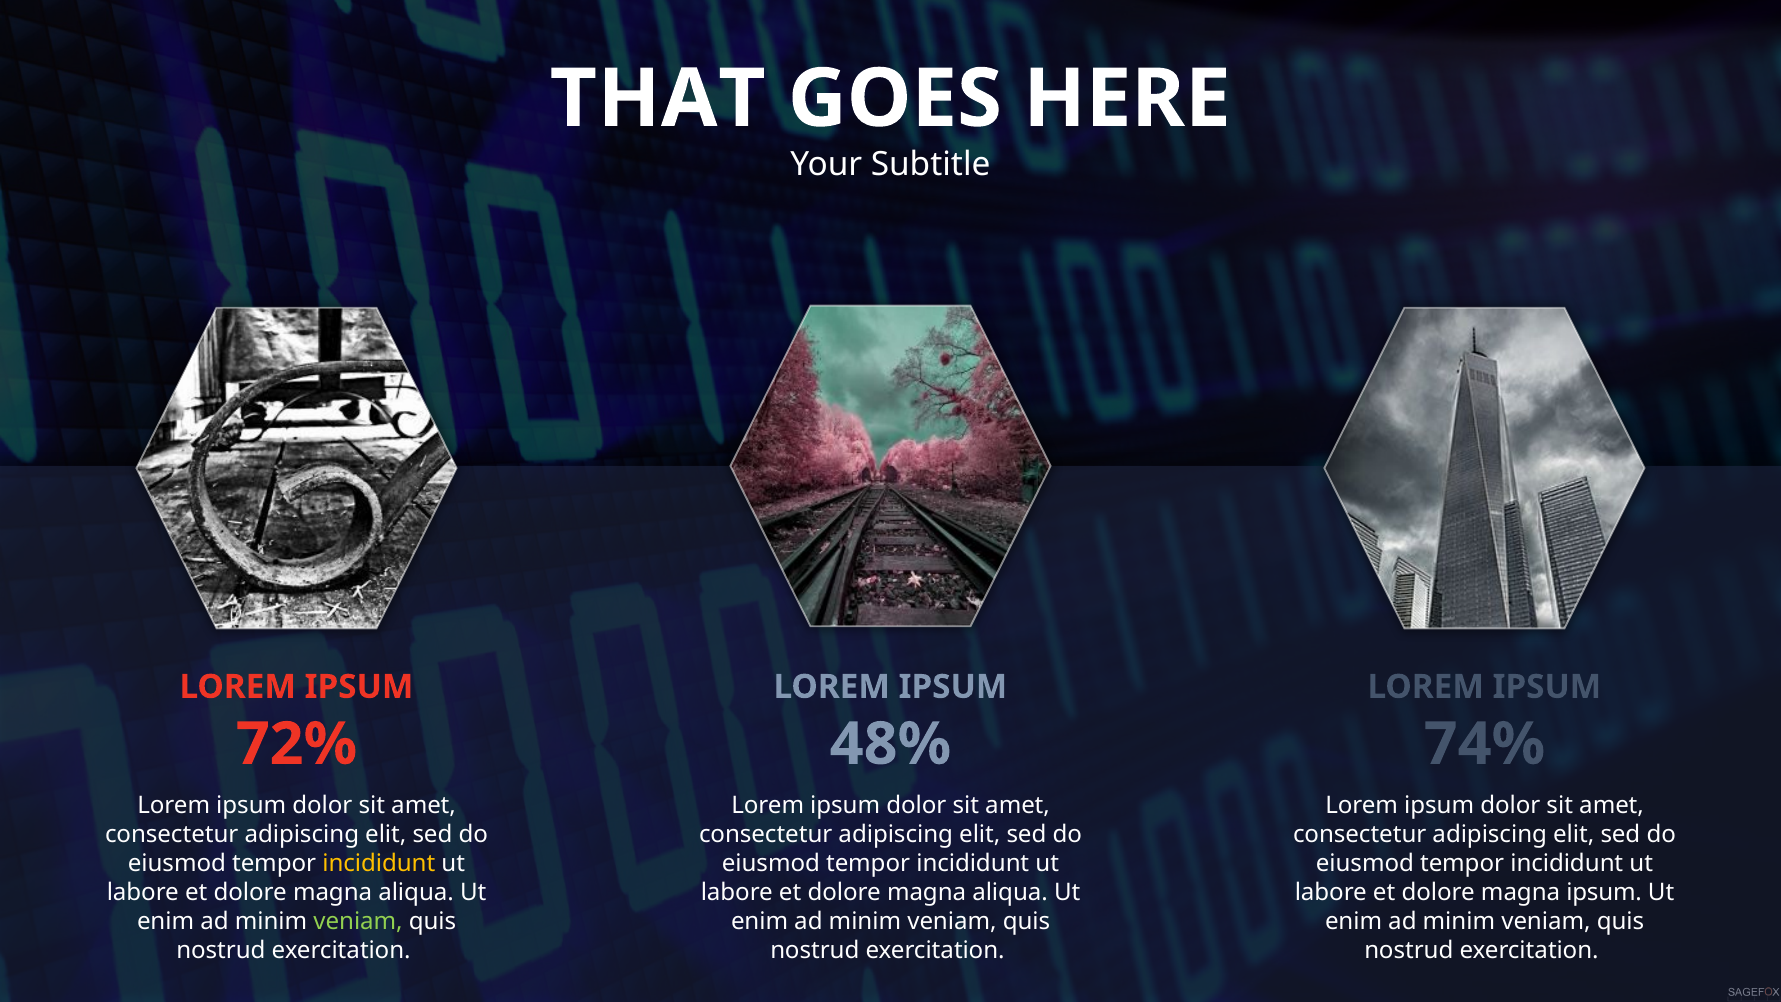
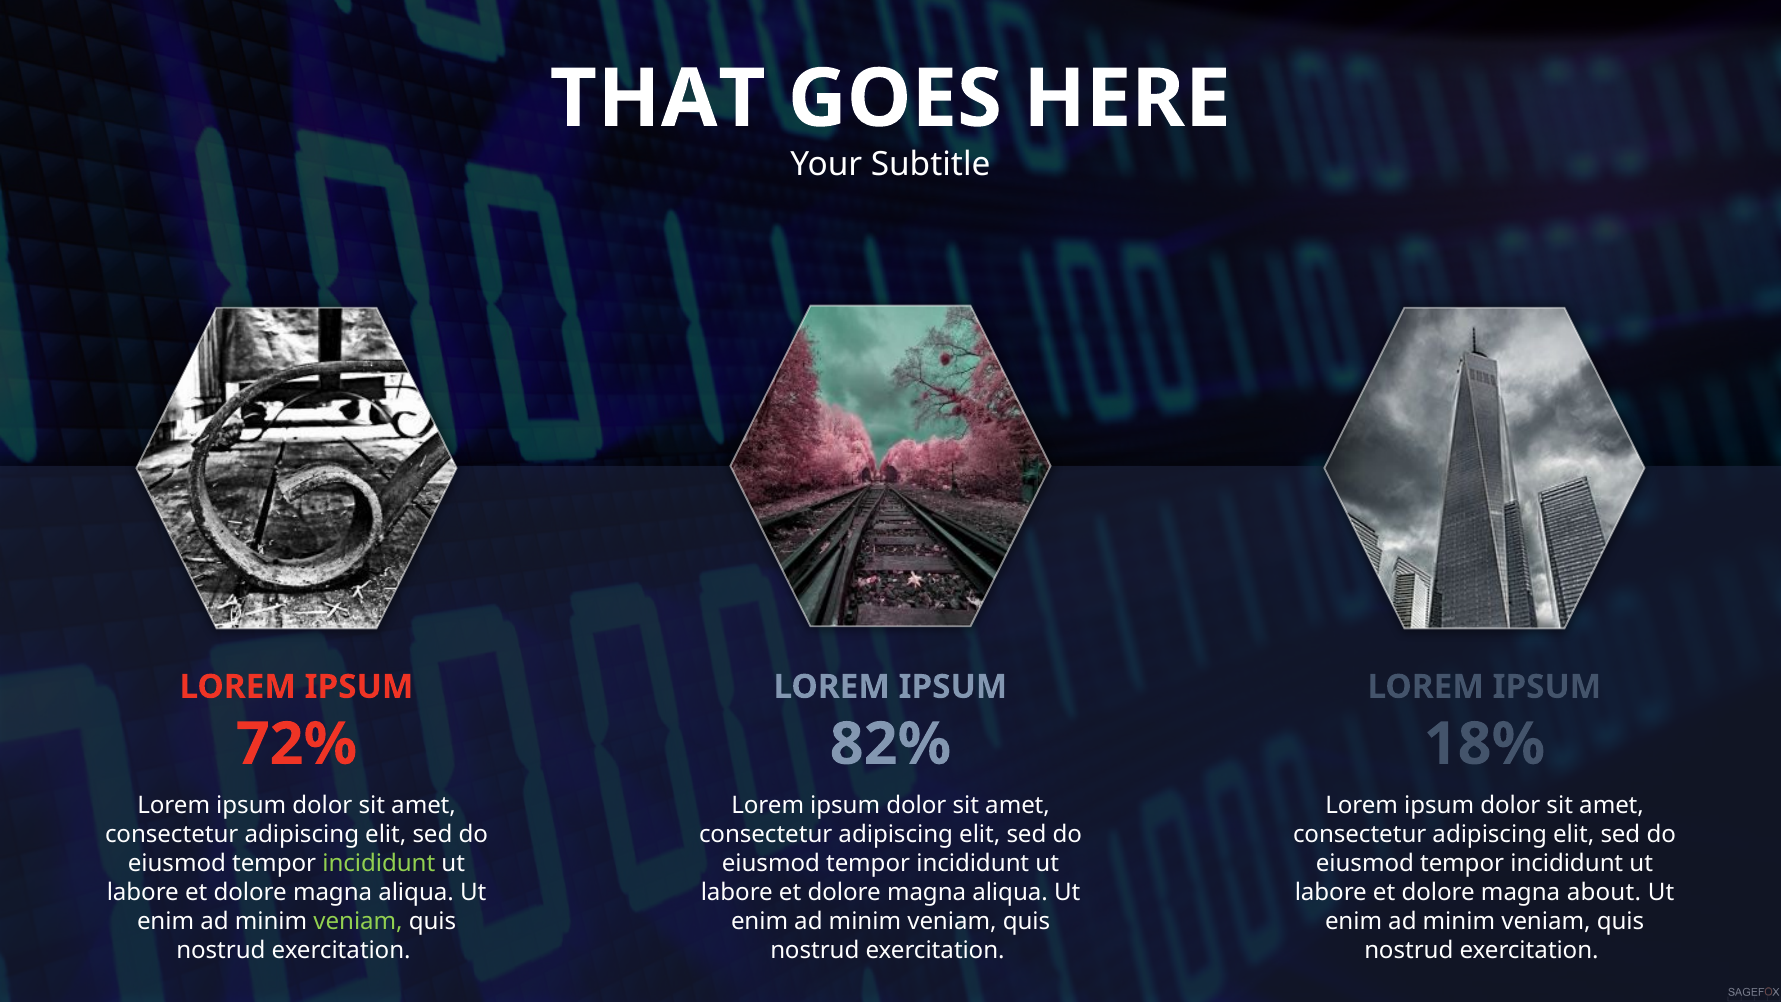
48%: 48% -> 82%
74%: 74% -> 18%
incididunt at (379, 863) colour: yellow -> light green
magna ipsum: ipsum -> about
